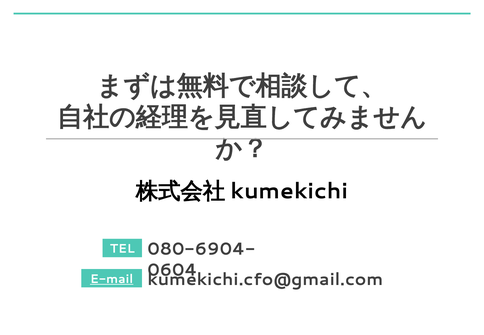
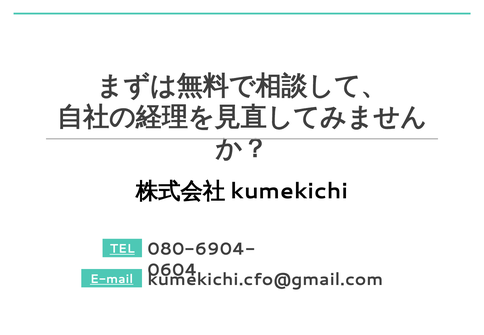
TEL underline: none -> present
